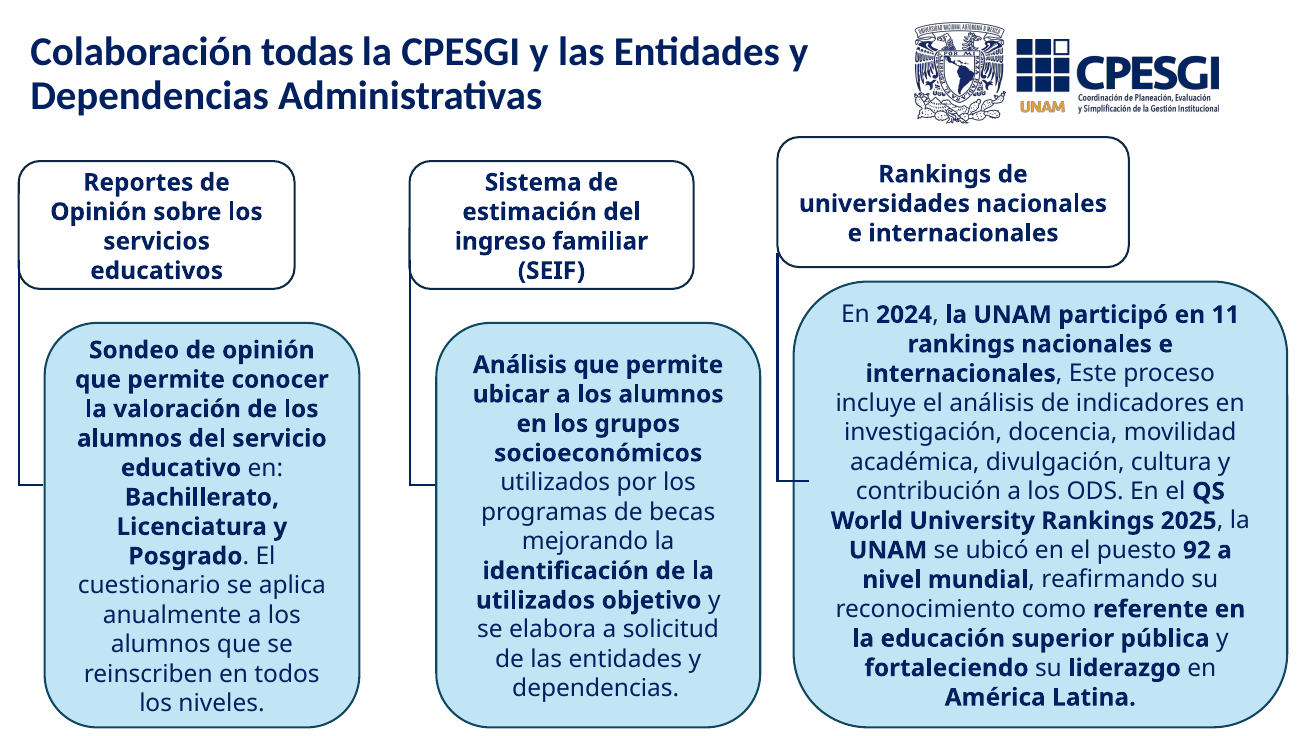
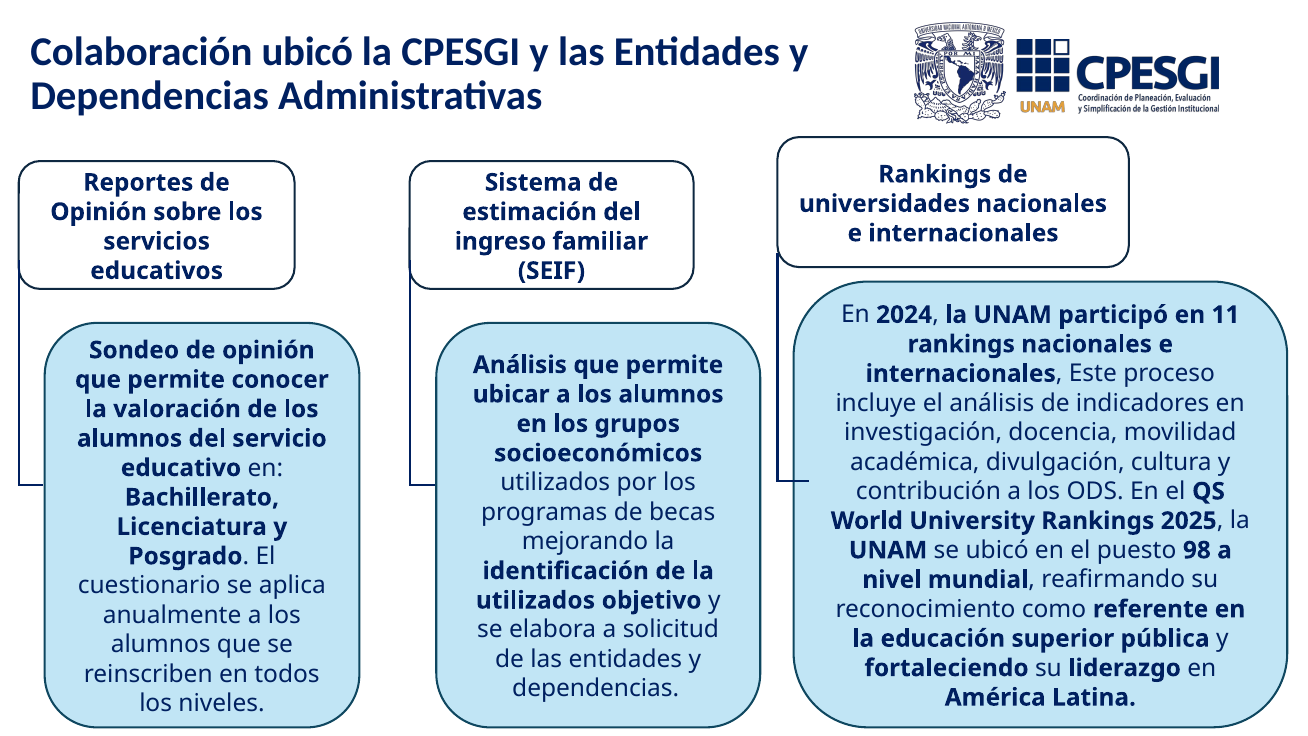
Colaboración todas: todas -> ubicó
92: 92 -> 98
